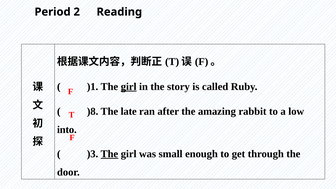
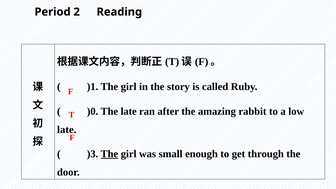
girl at (129, 87) underline: present -> none
)8: )8 -> )0
into at (67, 130): into -> late
